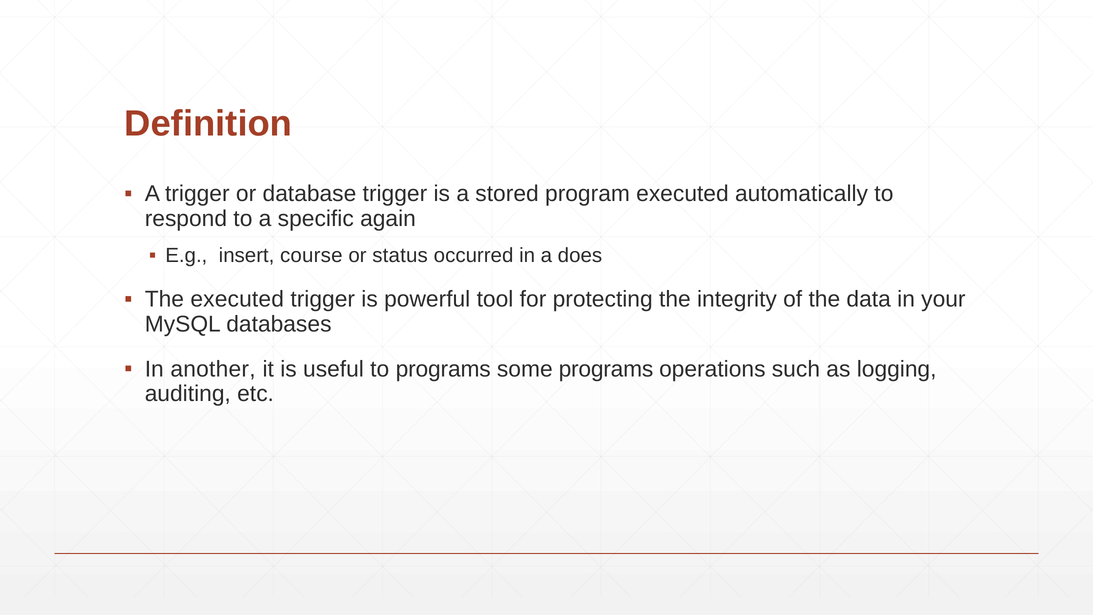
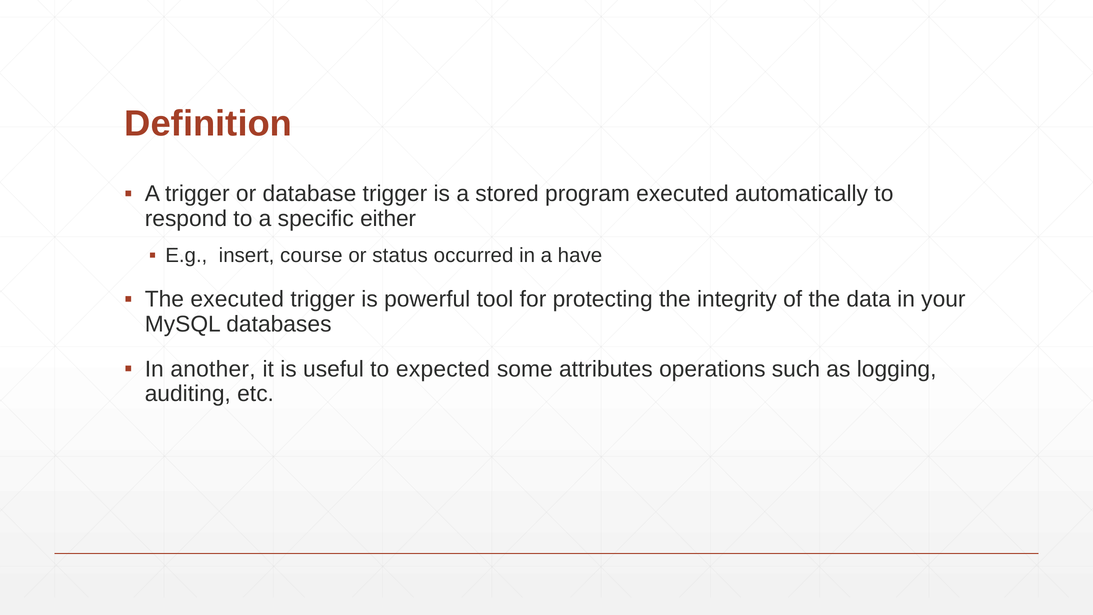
again: again -> either
does: does -> have
to programs: programs -> expected
some programs: programs -> attributes
